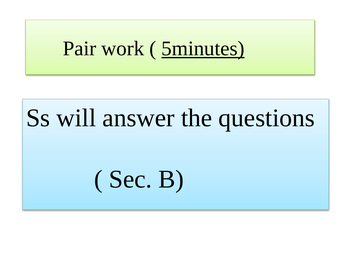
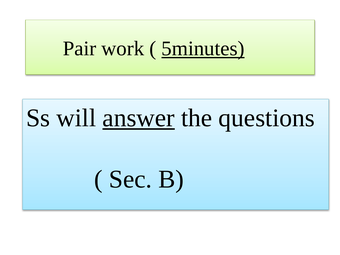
answer underline: none -> present
